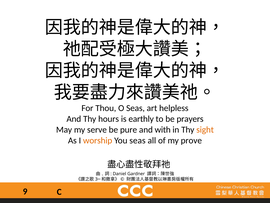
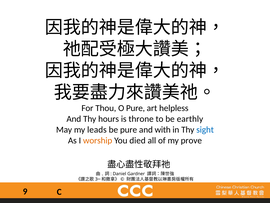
O Seas: Seas -> Pure
earthly: earthly -> throne
prayers: prayers -> earthly
serve: serve -> leads
sight colour: orange -> blue
You seas: seas -> died
